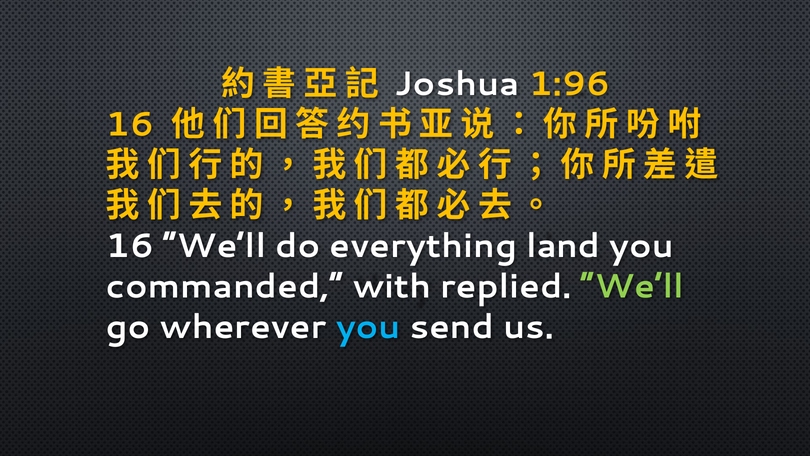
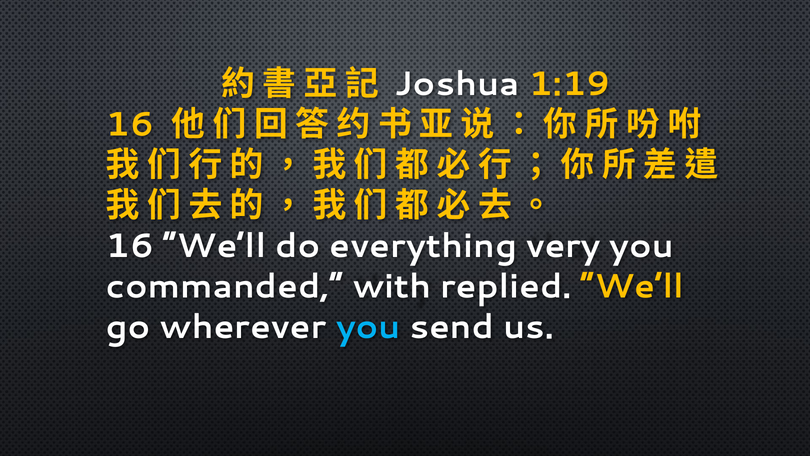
1:96: 1:96 -> 1:19
land: land -> very
We’ll at (632, 286) colour: light green -> yellow
